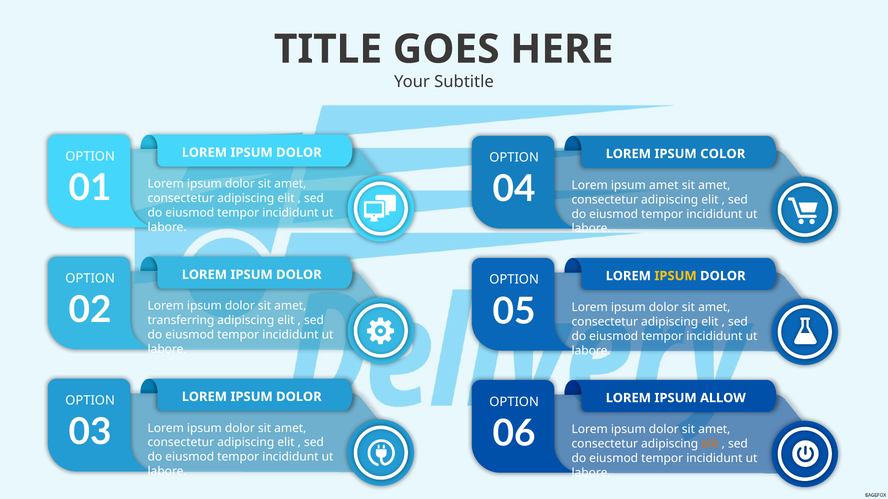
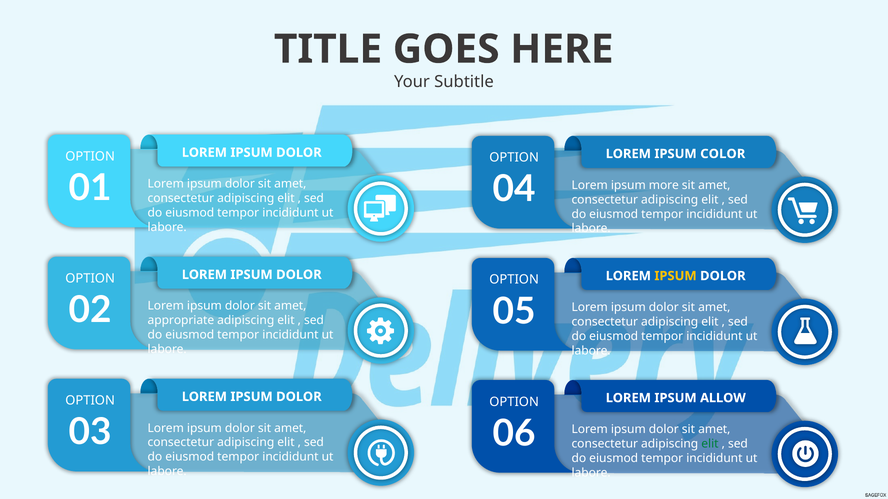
ipsum amet: amet -> more
transferring: transferring -> appropriate
elit at (710, 444) colour: orange -> green
